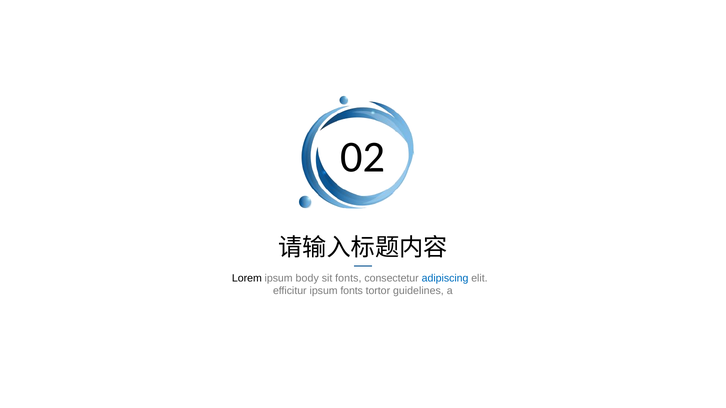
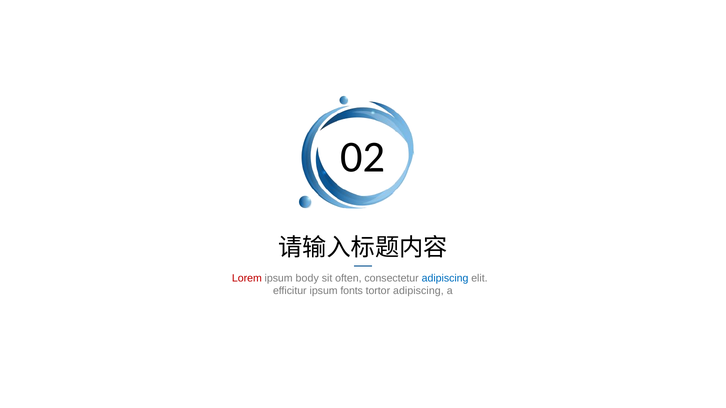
Lorem colour: black -> red
sit fonts: fonts -> often
tortor guidelines: guidelines -> adipiscing
